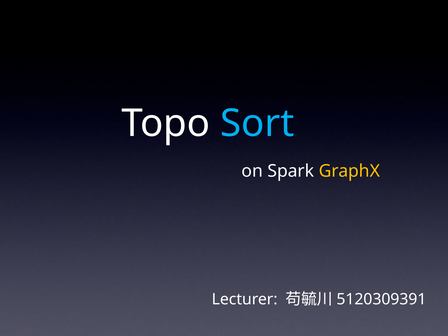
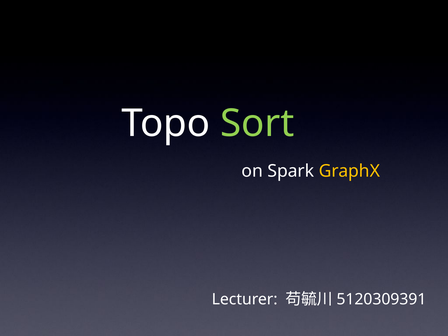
Sort colour: light blue -> light green
